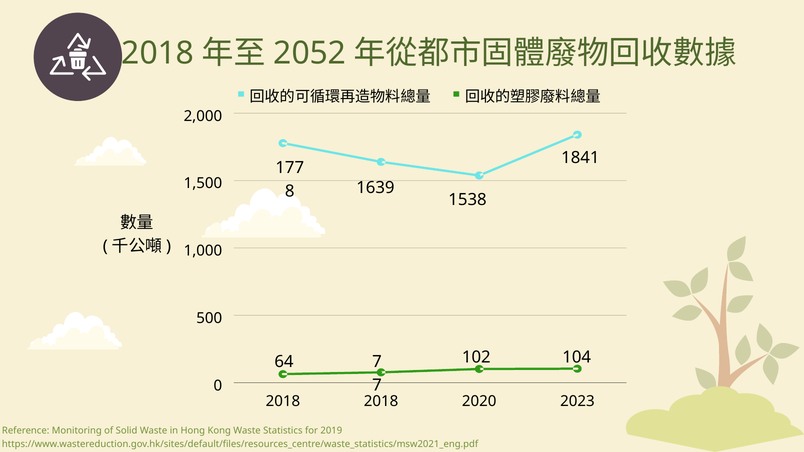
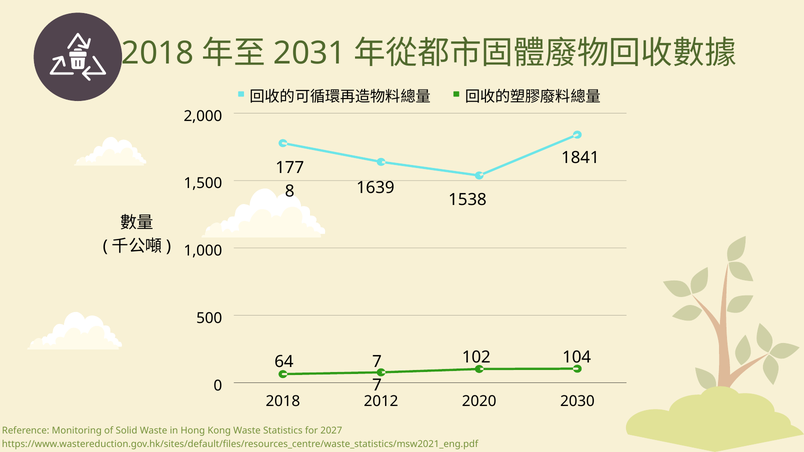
2052: 2052 -> 2031
2018 2018: 2018 -> 2012
2023: 2023 -> 2030
2019: 2019 -> 2027
